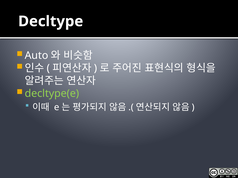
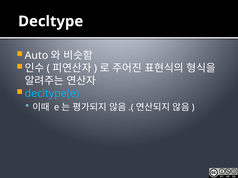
decltype(e colour: light green -> light blue
